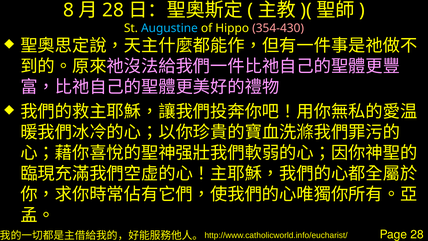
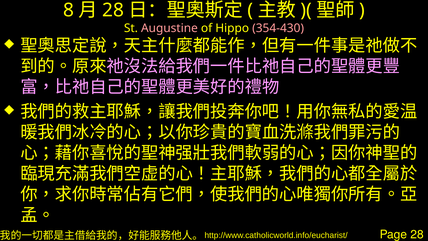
Augustine colour: light blue -> pink
